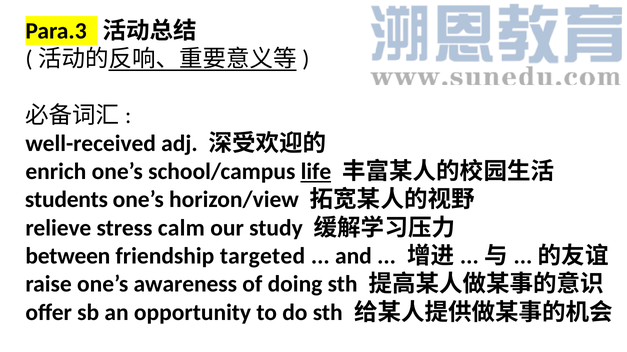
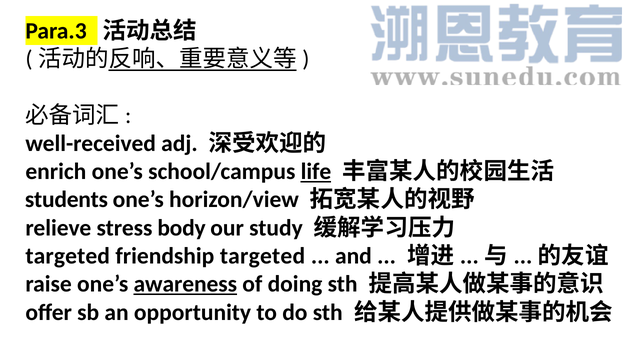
calm: calm -> body
between at (68, 257): between -> targeted
awareness underline: none -> present
